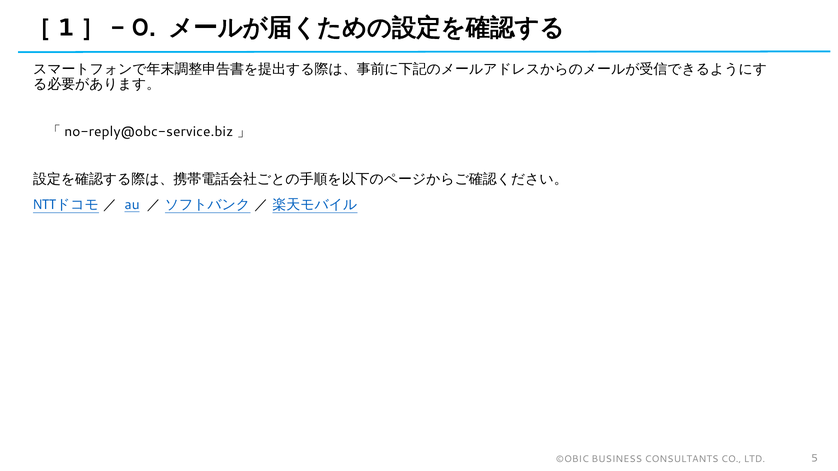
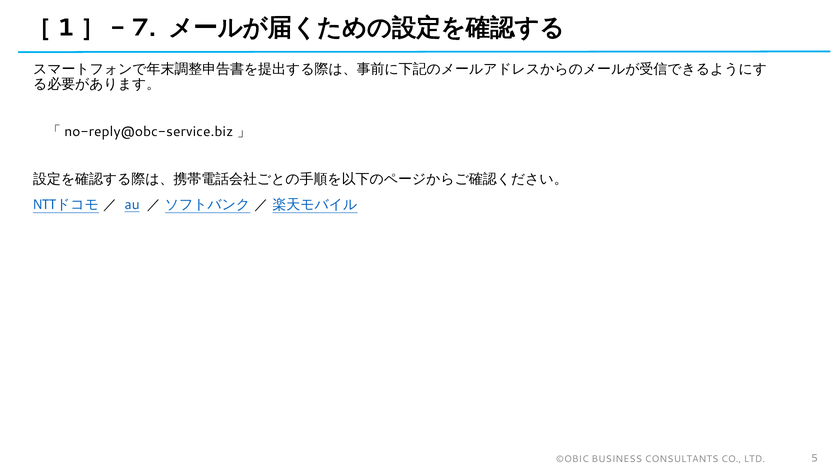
0: 0 -> 7
